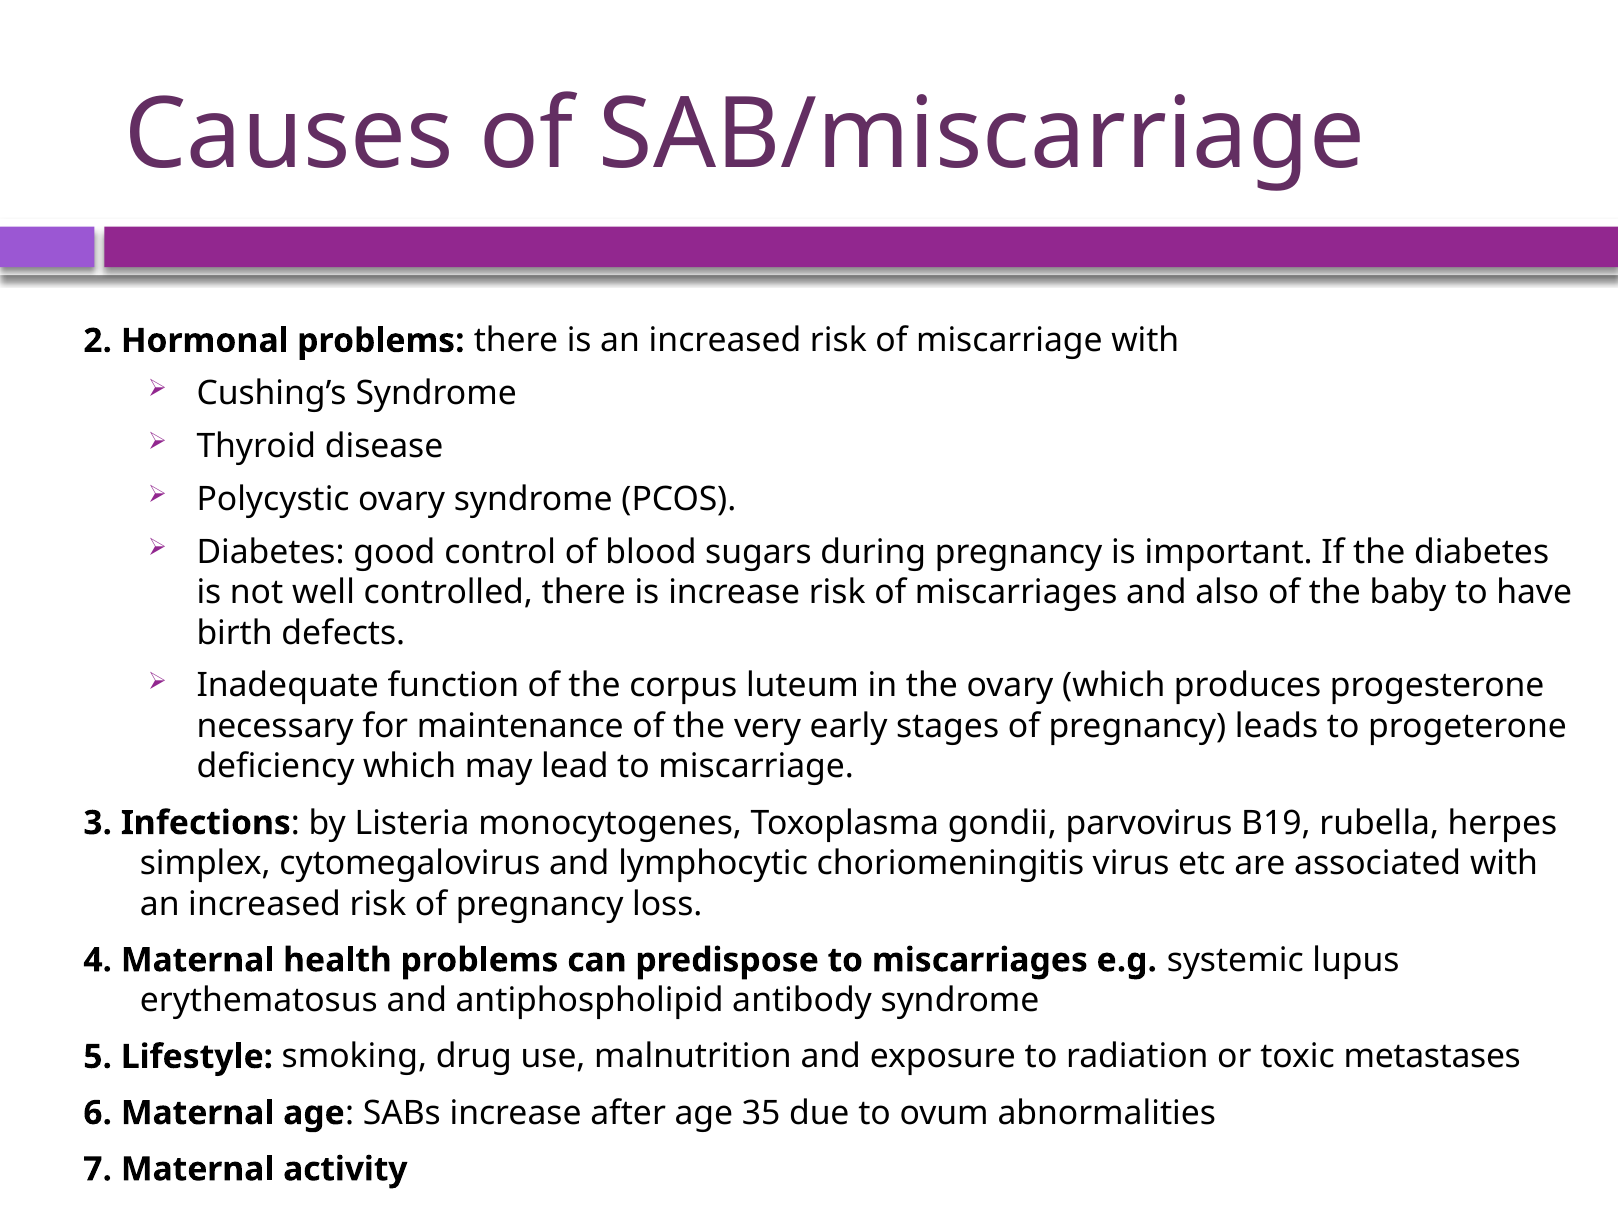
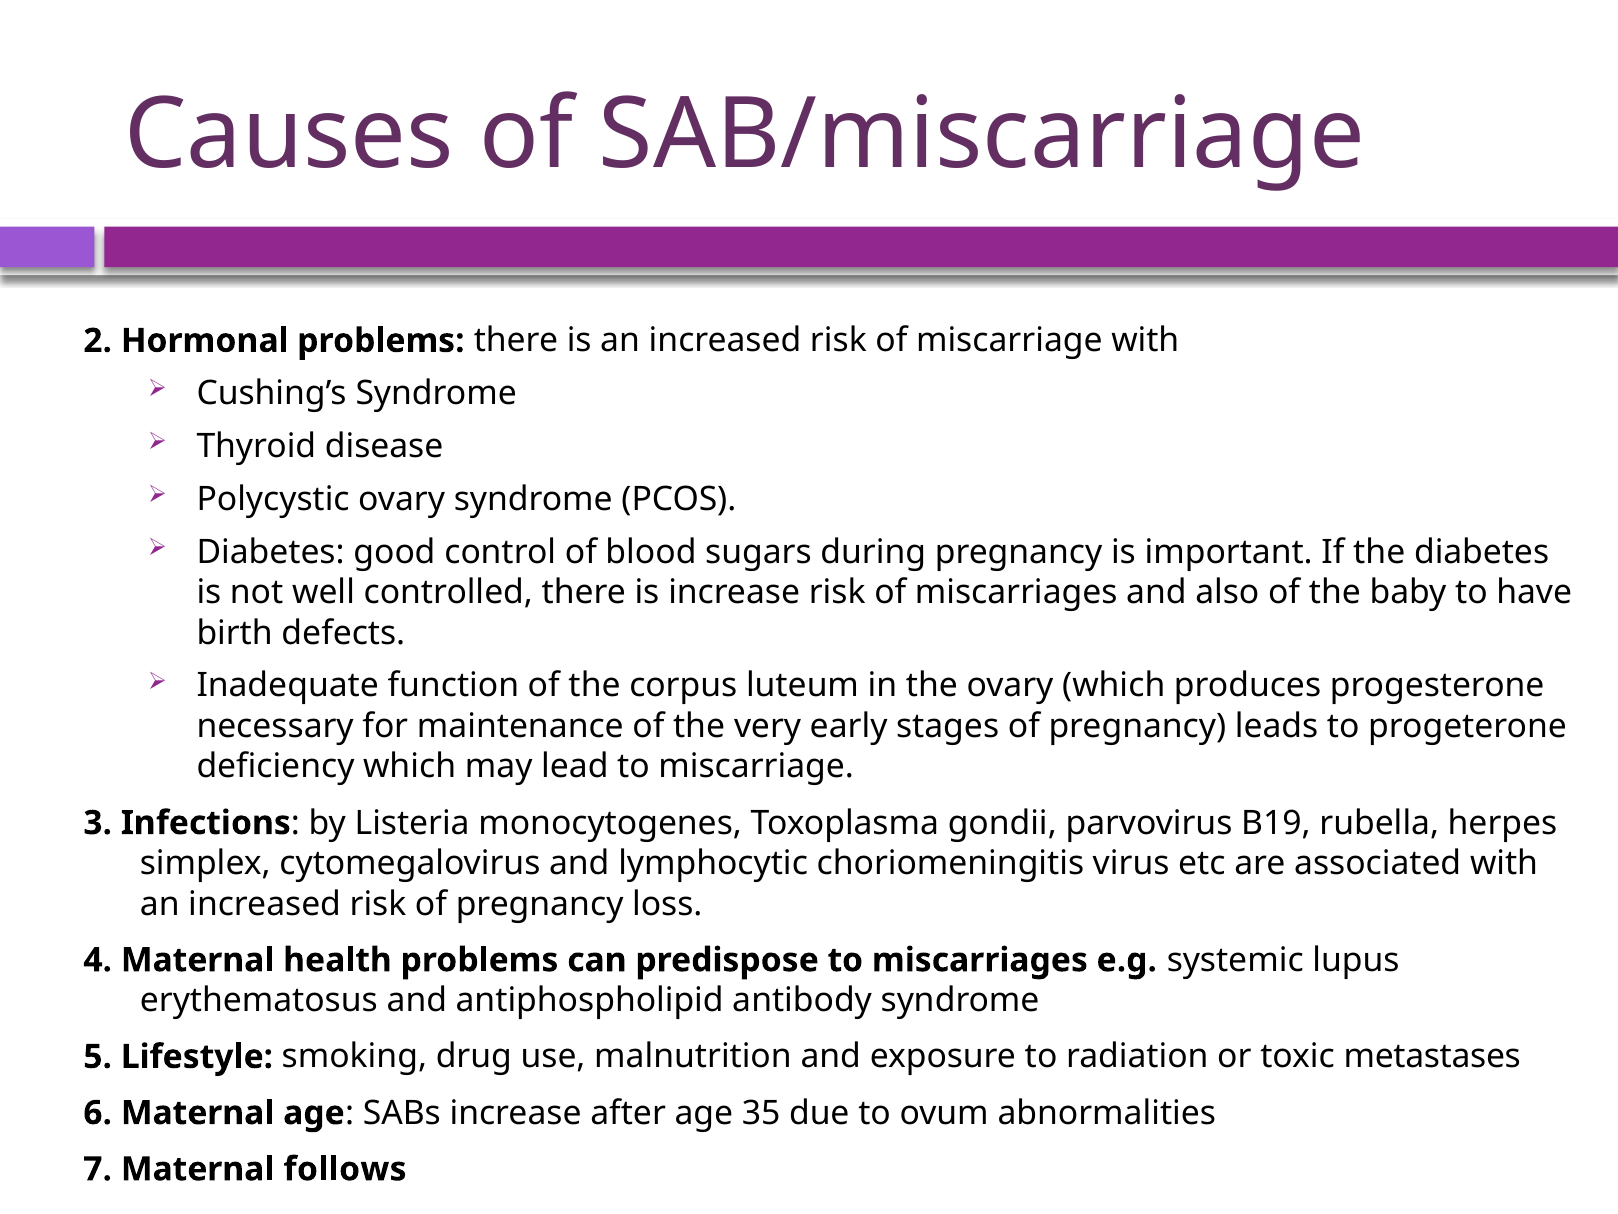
activity: activity -> follows
